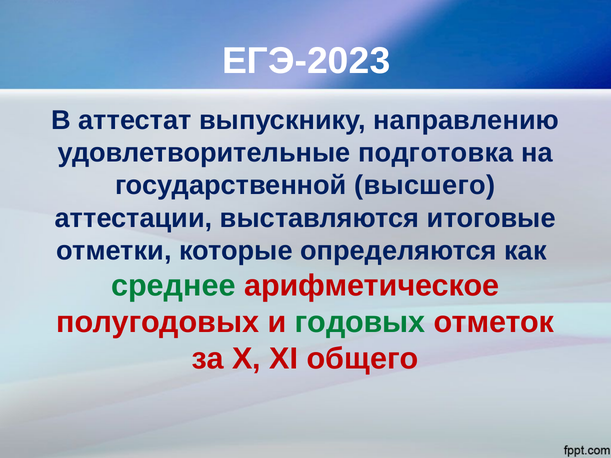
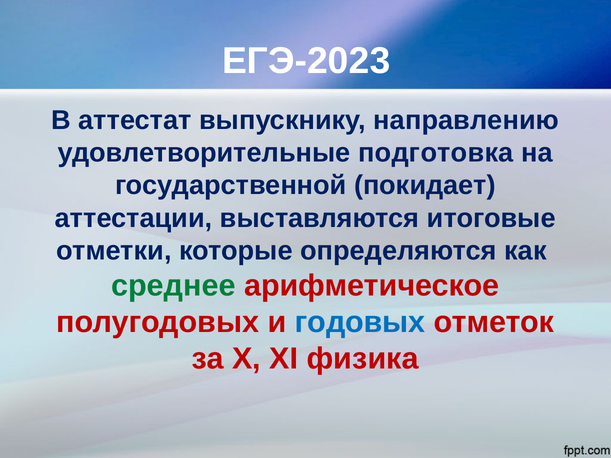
высшего: высшего -> покидает
годовых colour: green -> blue
общего: общего -> физика
